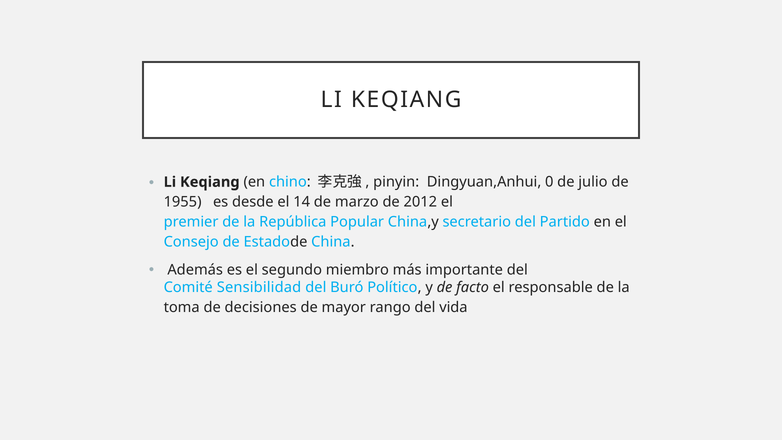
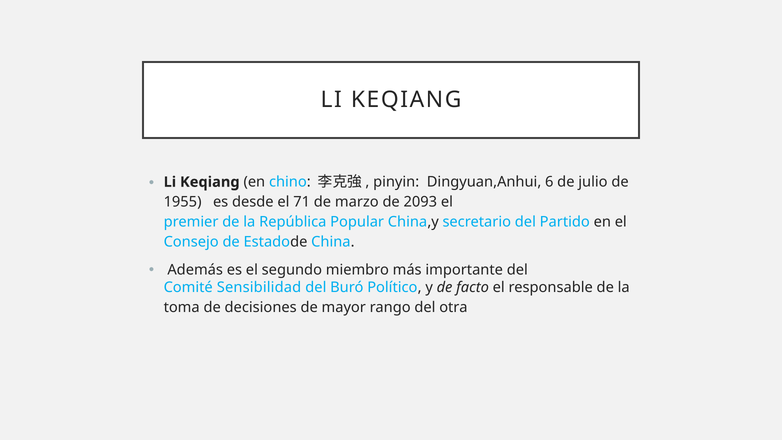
0: 0 -> 6
14: 14 -> 71
2012: 2012 -> 2093
vida: vida -> otra
